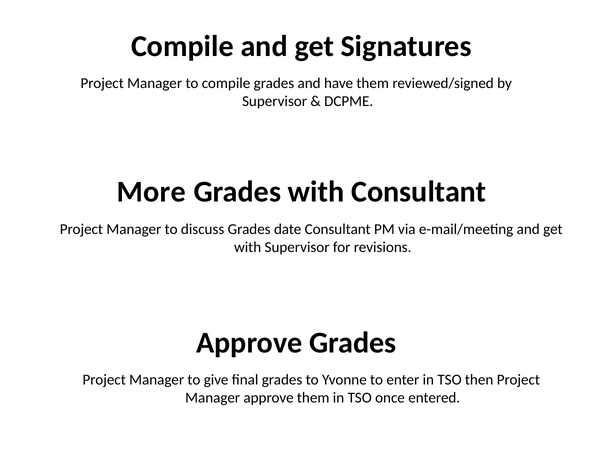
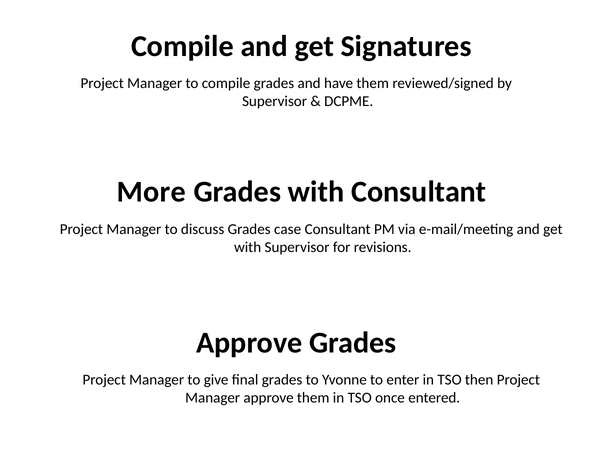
date: date -> case
